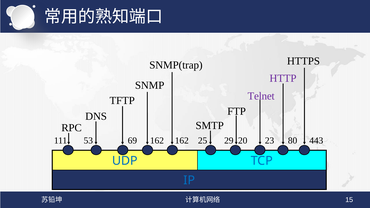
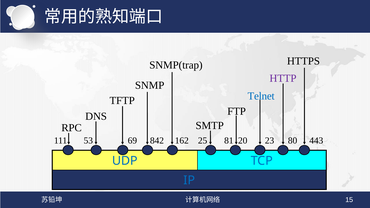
Telnet colour: purple -> blue
53 162: 162 -> 842
29: 29 -> 81
